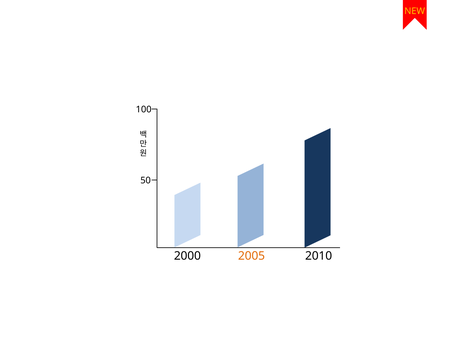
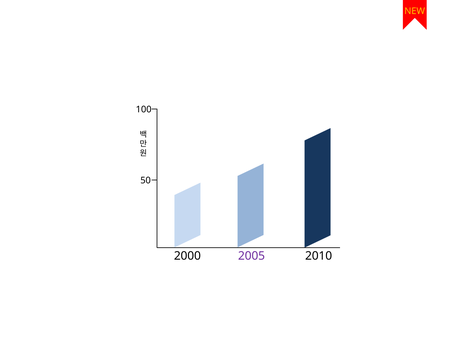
2005 colour: orange -> purple
